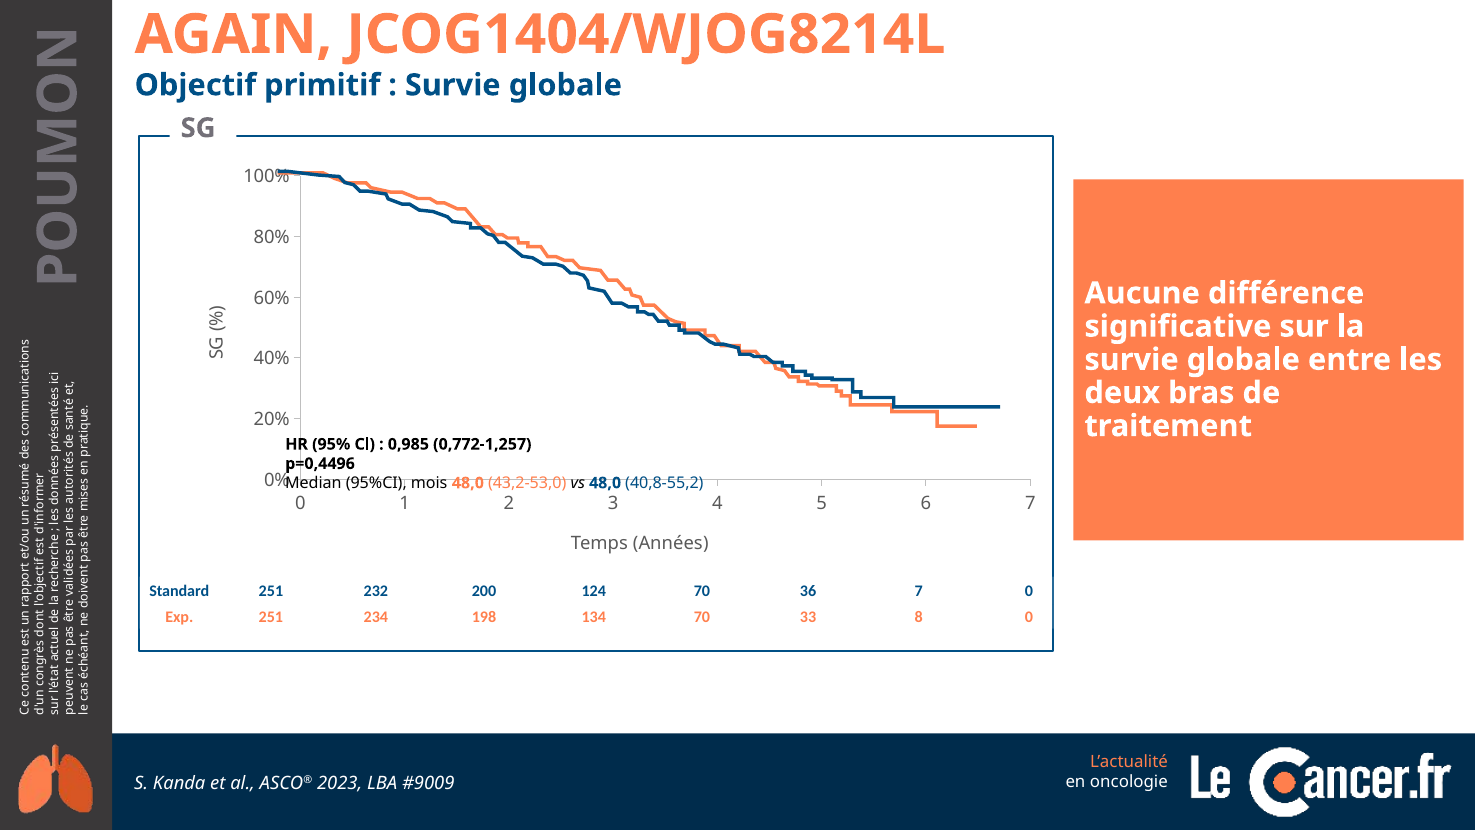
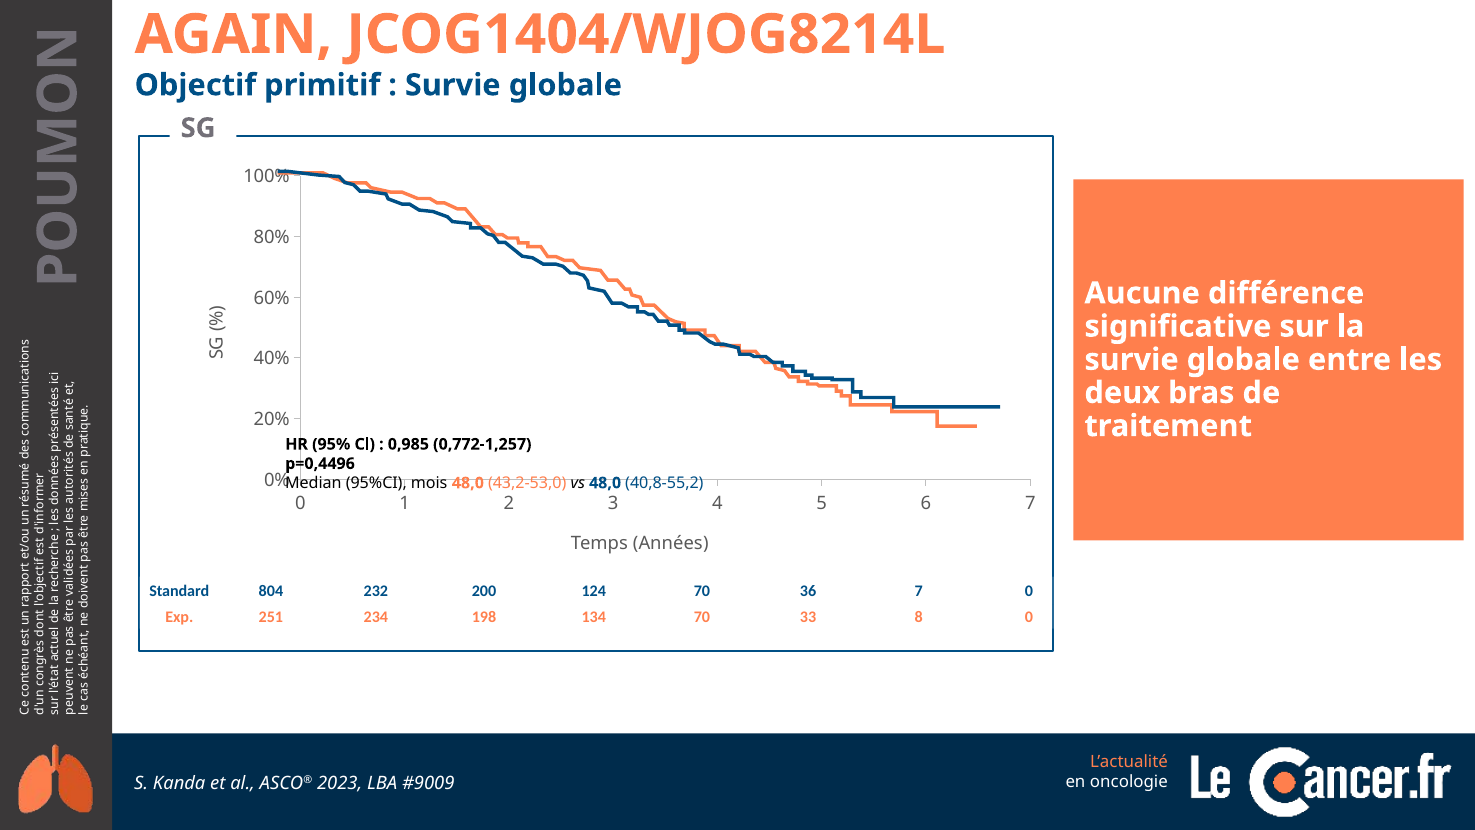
Standard 251: 251 -> 804
